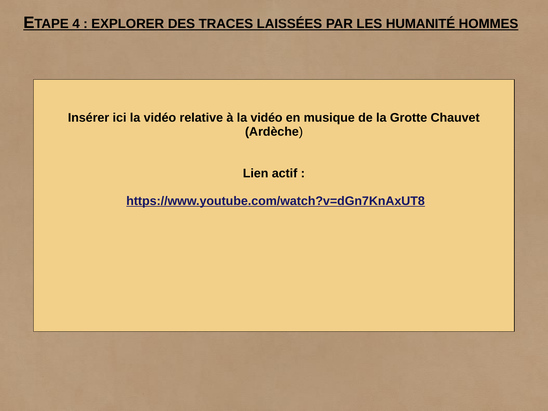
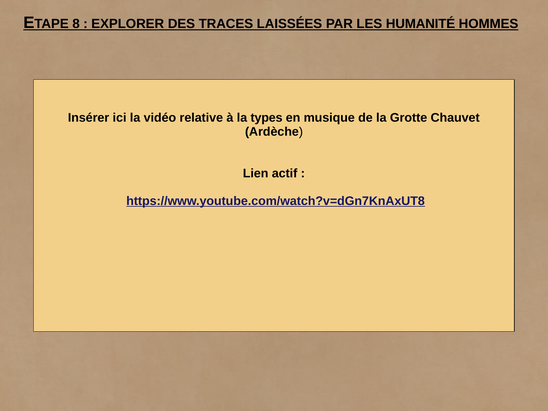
4: 4 -> 8
à la vidéo: vidéo -> types
